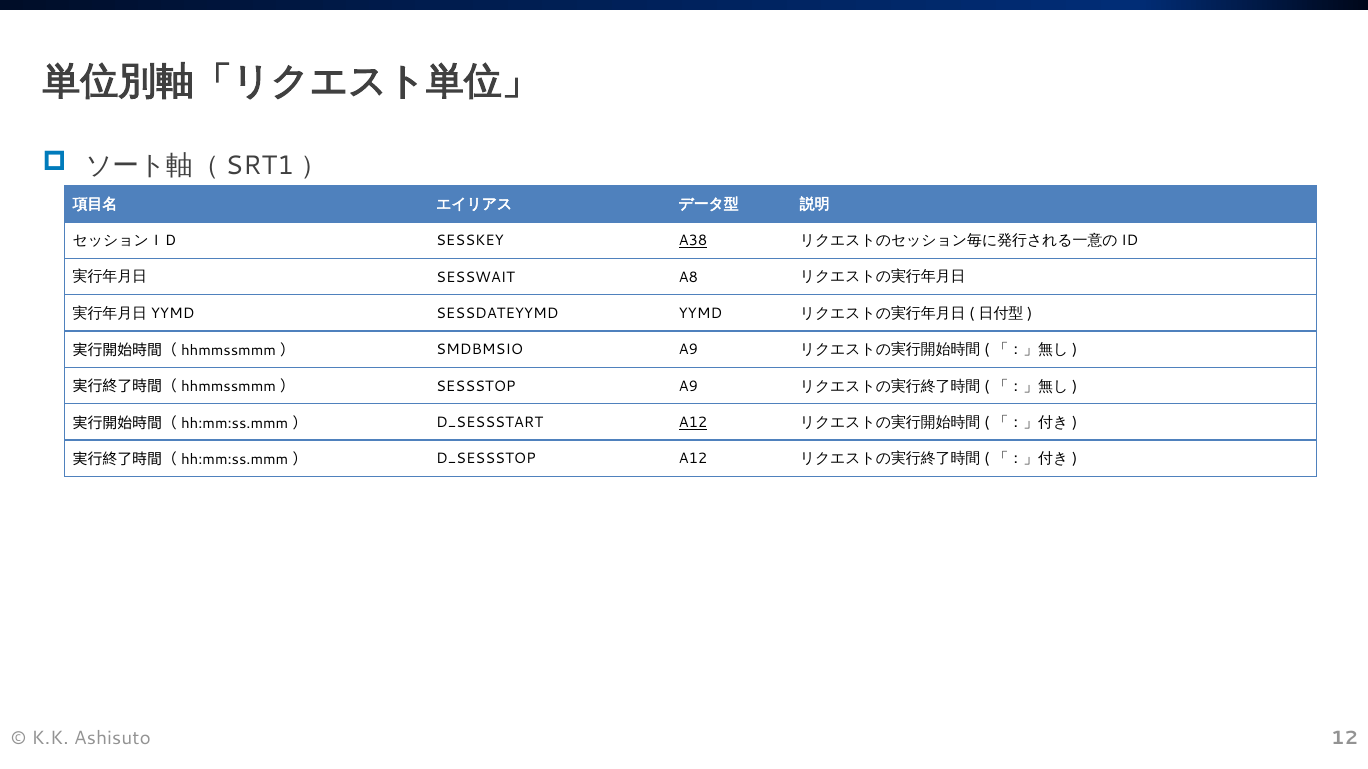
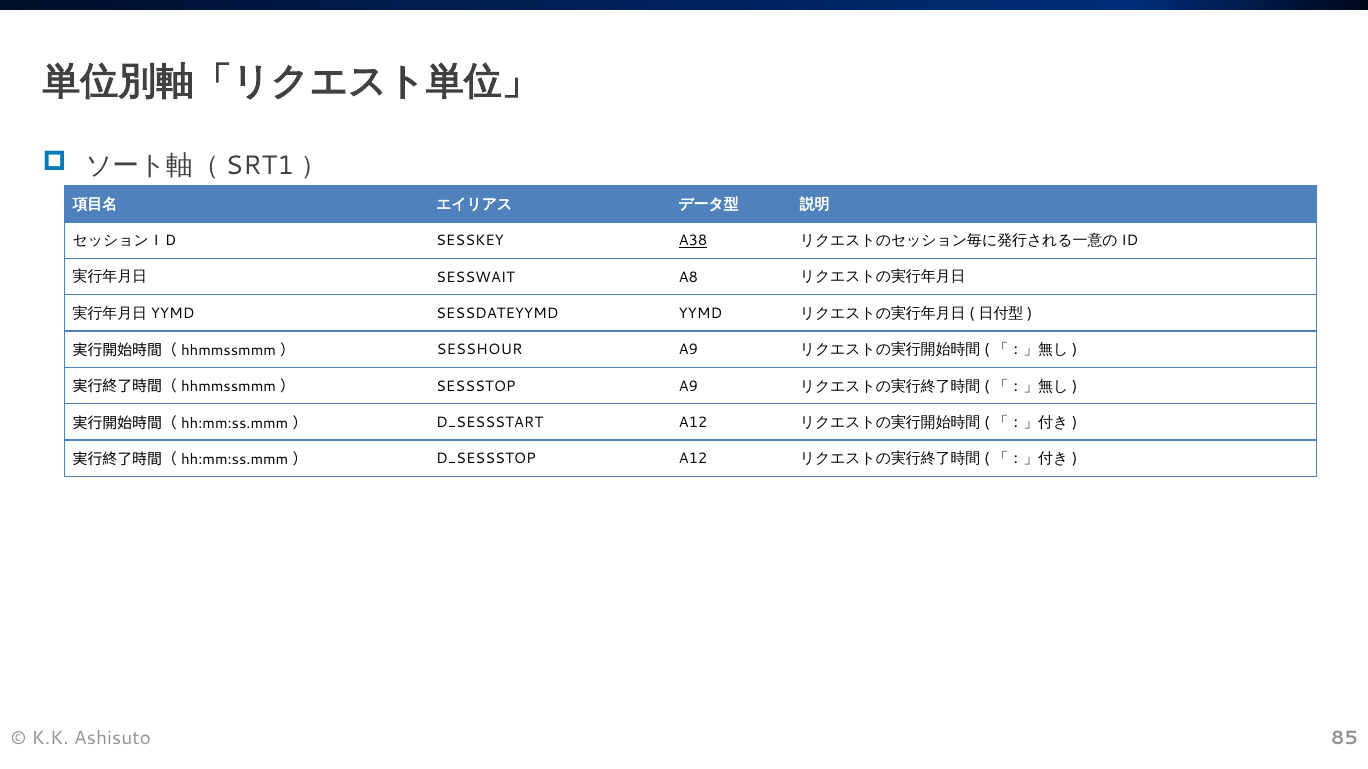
SMDBMSIO: SMDBMSIO -> SESSHOUR
A12 at (693, 423) underline: present -> none
12: 12 -> 85
